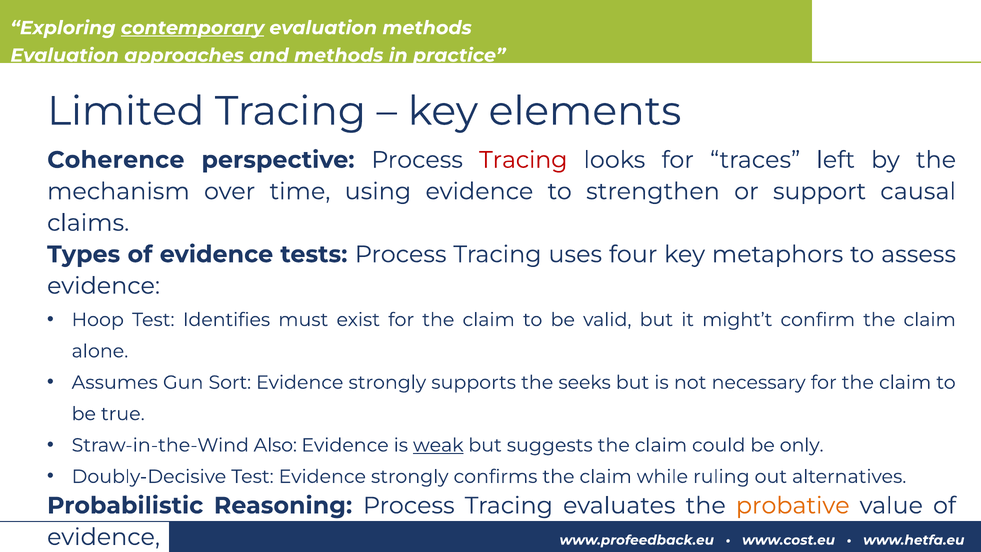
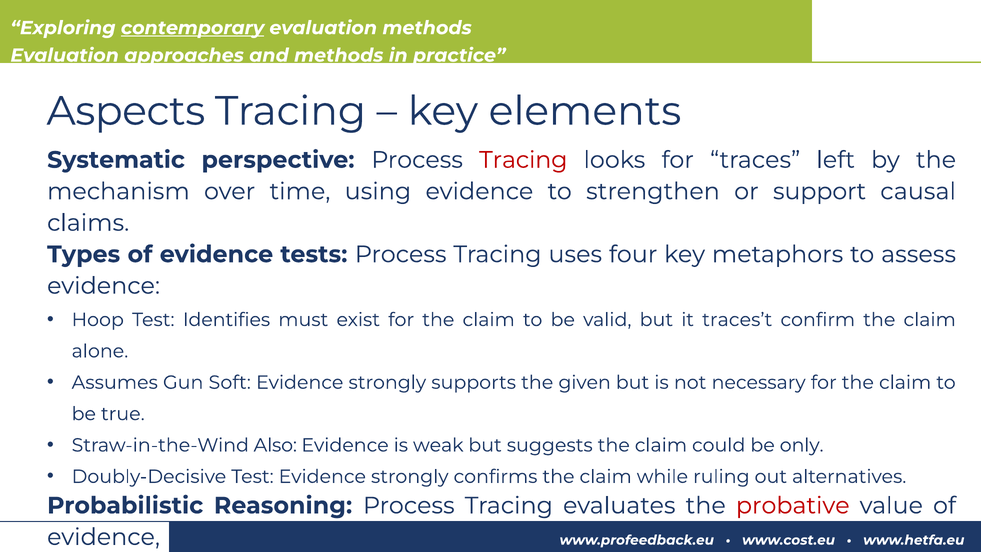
Limited: Limited -> Aspects
Coherence: Coherence -> Systematic
might’t: might’t -> traces’t
Sort: Sort -> Soft
seeks: seeks -> given
weak underline: present -> none
probative colour: orange -> red
